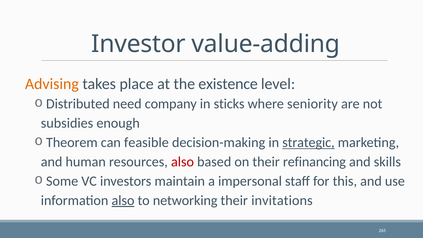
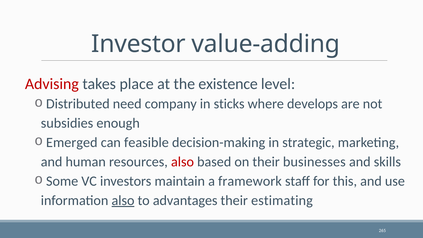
Advising colour: orange -> red
seniority: seniority -> develops
Theorem: Theorem -> Emerged
strategic underline: present -> none
refinancing: refinancing -> businesses
impersonal: impersonal -> framework
networking: networking -> advantages
invitations: invitations -> estimating
